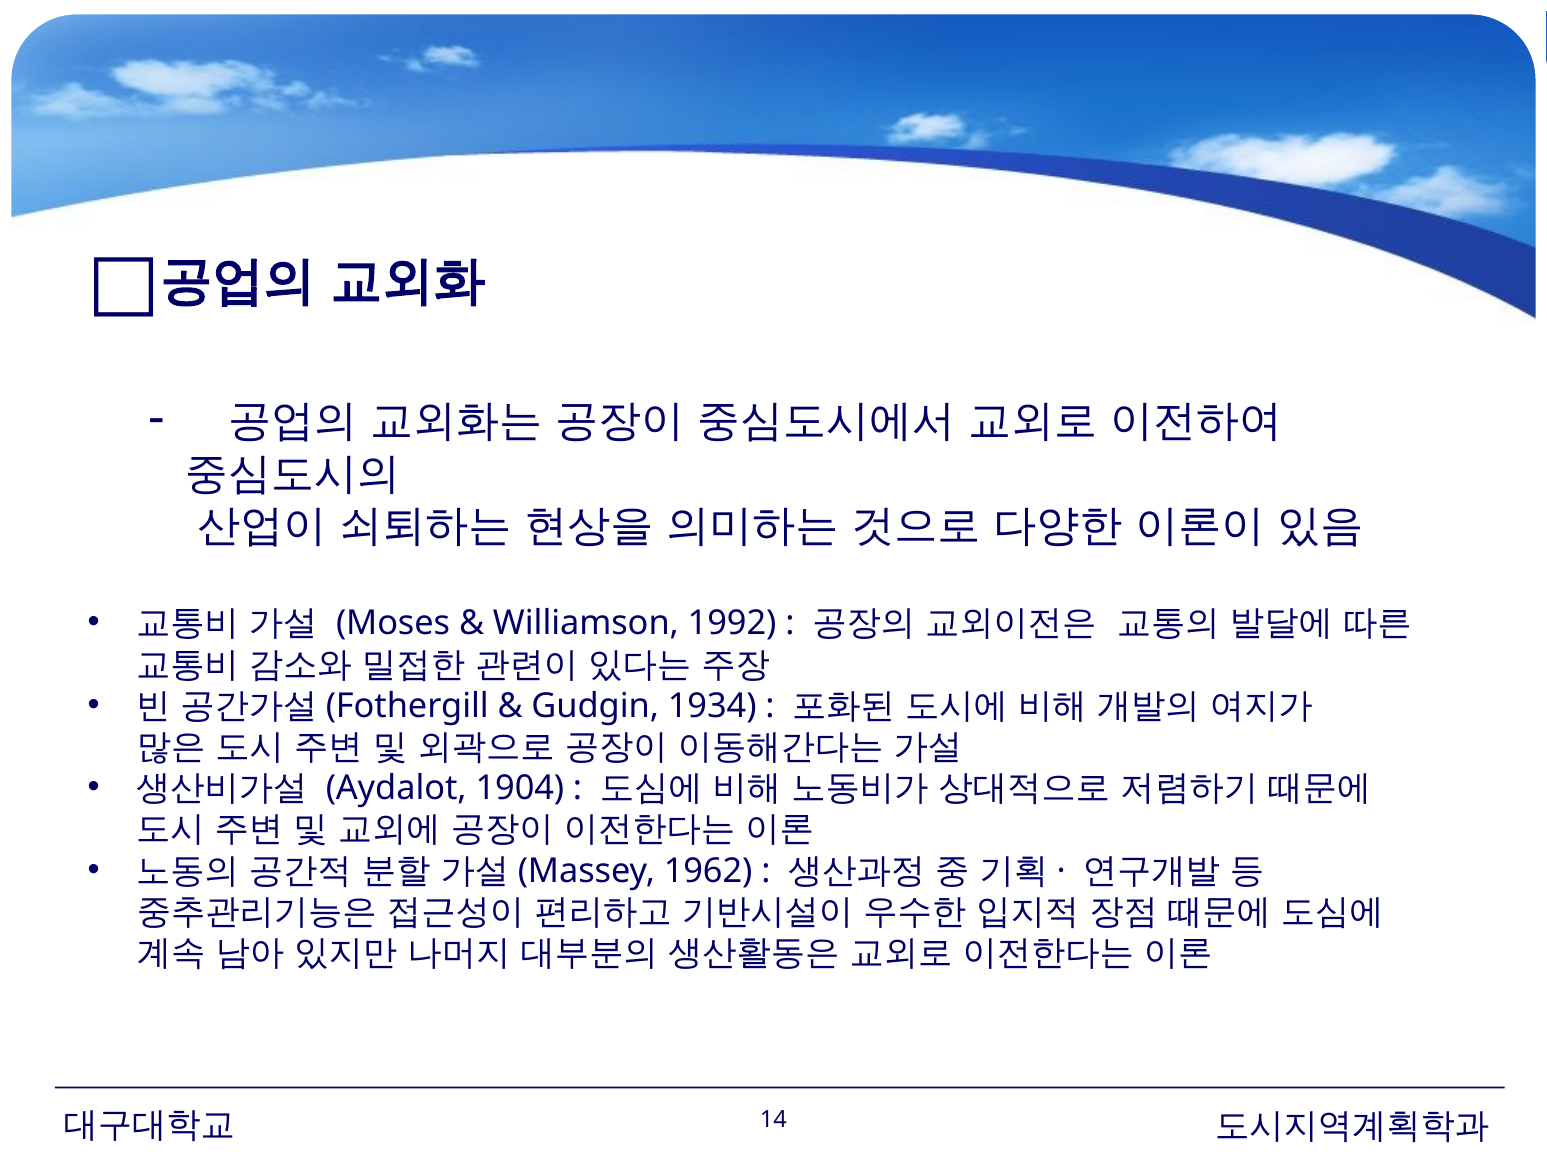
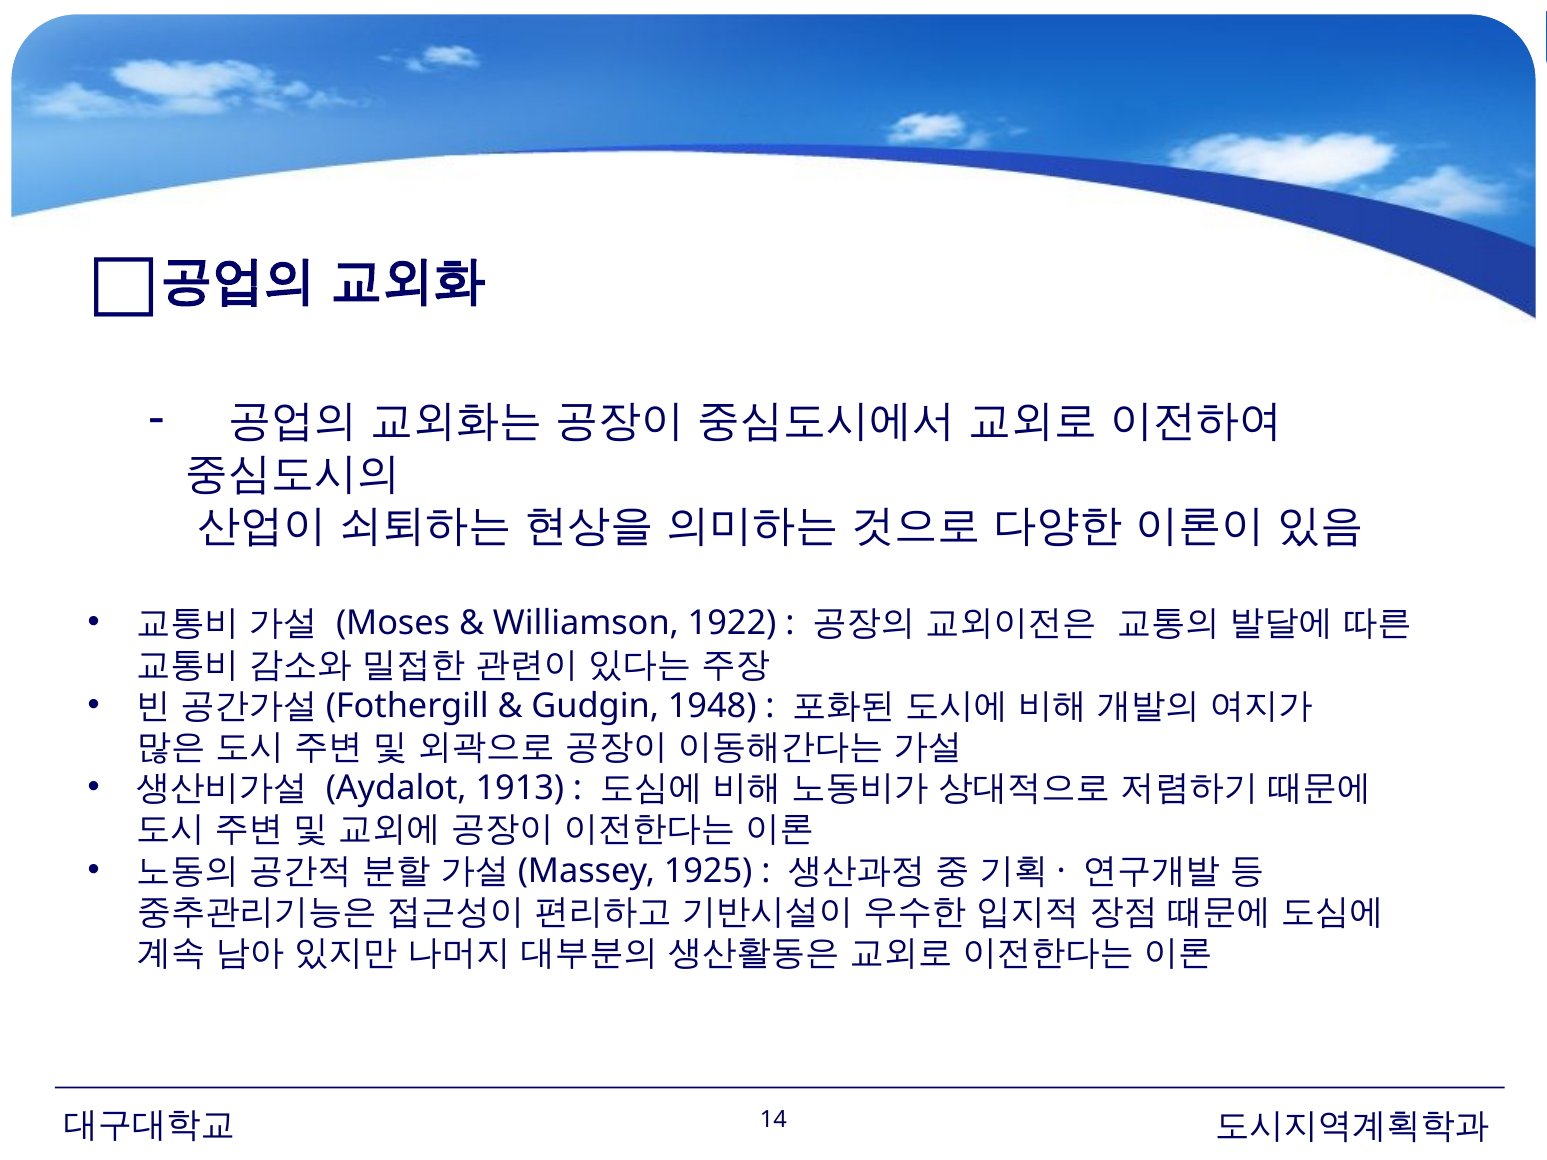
1992: 1992 -> 1922
1934: 1934 -> 1948
1904: 1904 -> 1913
1962: 1962 -> 1925
